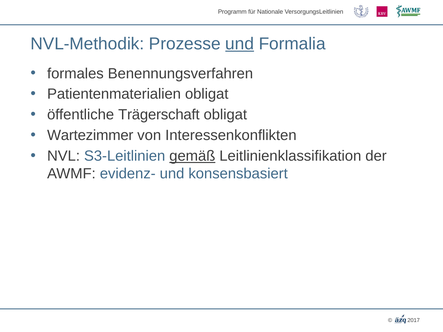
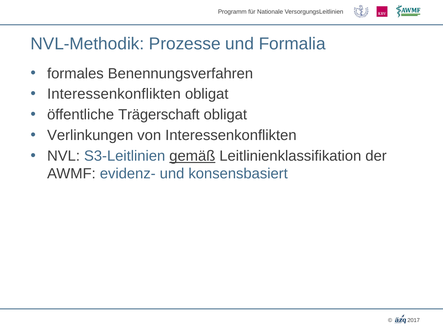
und at (240, 44) underline: present -> none
Patientenmaterialien at (114, 94): Patientenmaterialien -> Interessenkonflikten
Wartezimmer: Wartezimmer -> Verlinkungen
